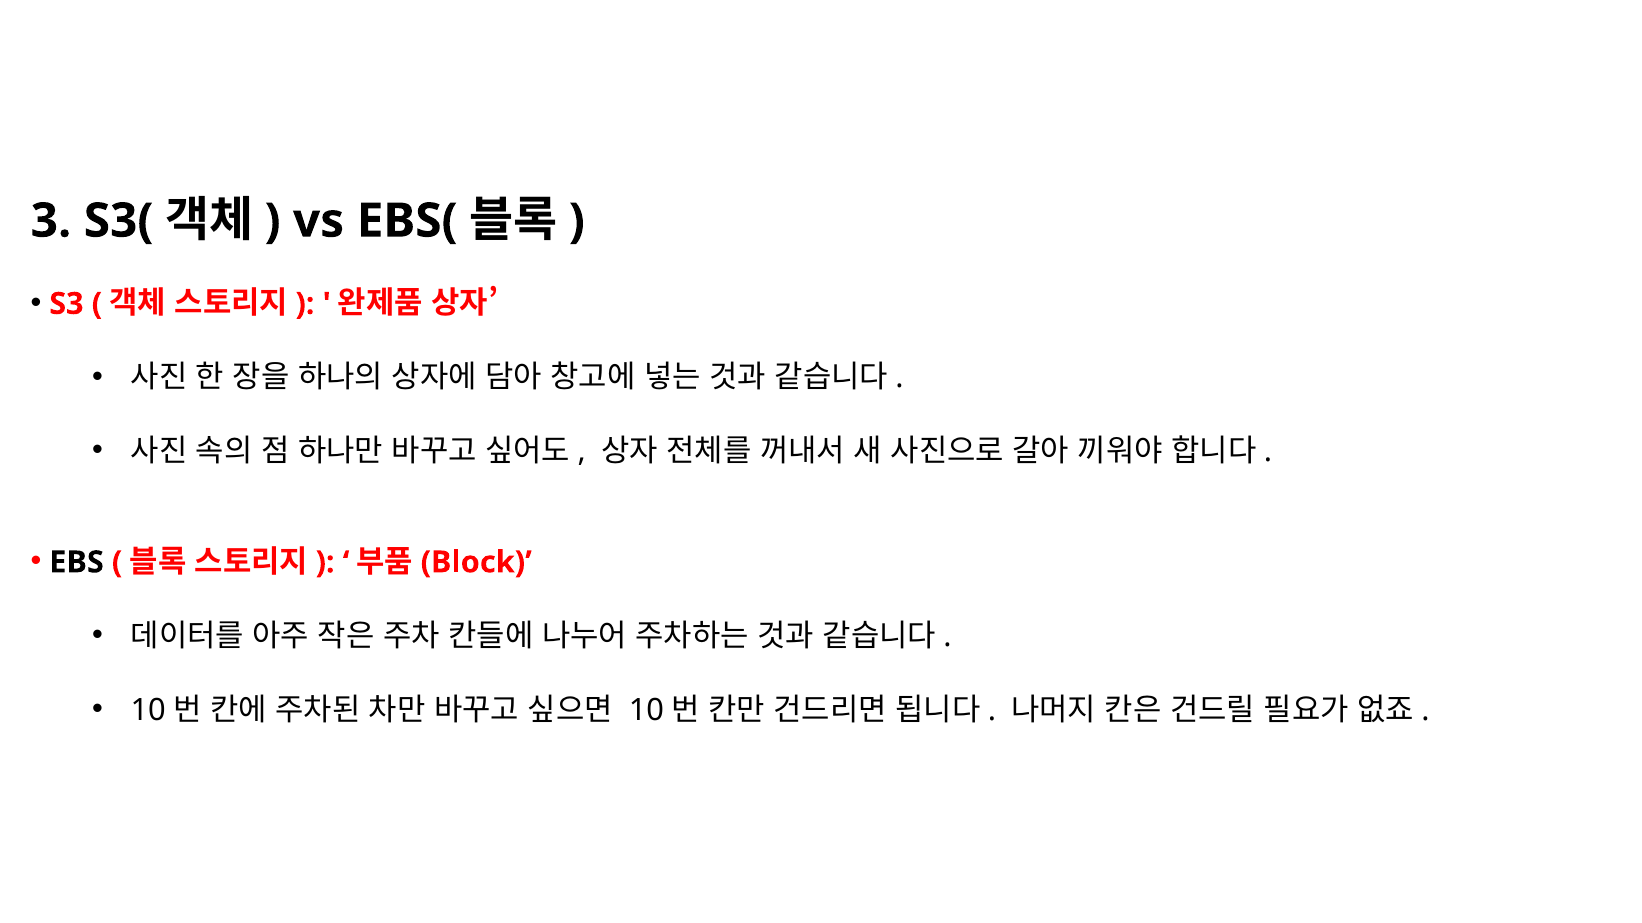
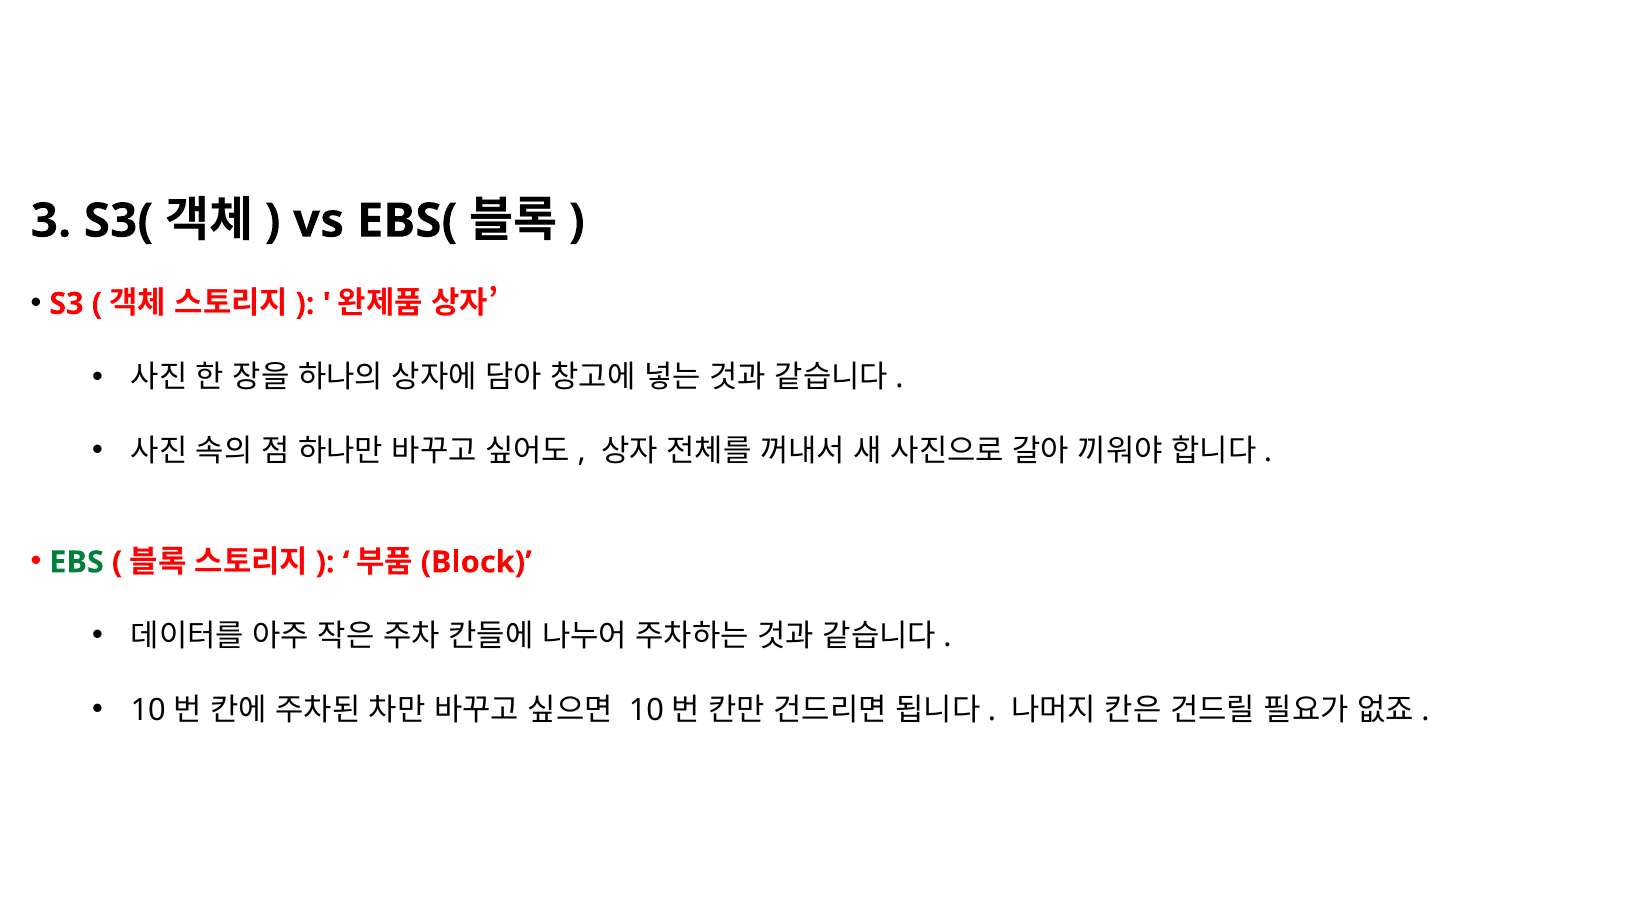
EBS colour: black -> green
